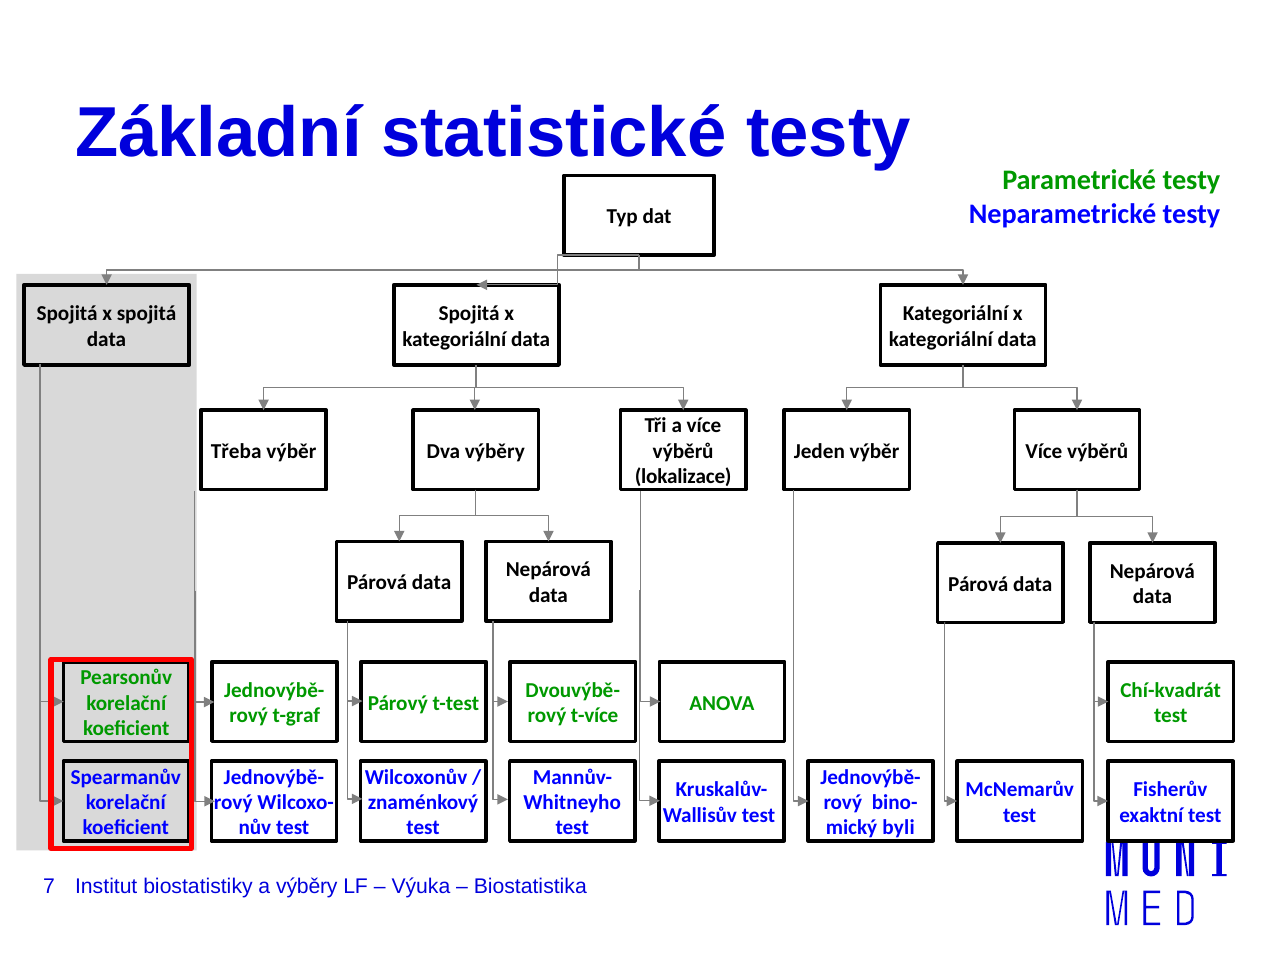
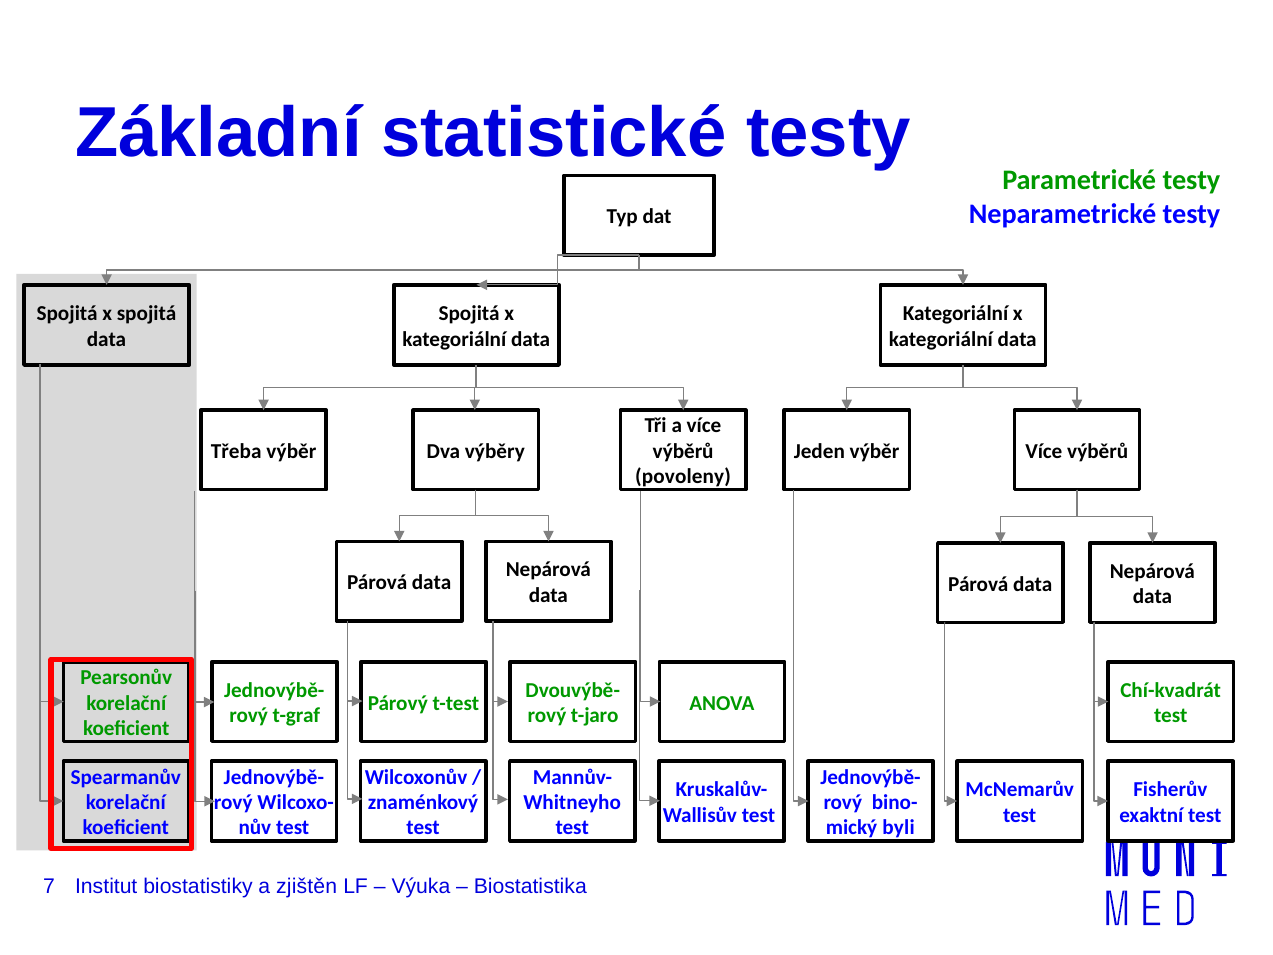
lokalizace: lokalizace -> povoleny
t-více: t-více -> t-jaro
a výběry: výběry -> zjištěn
